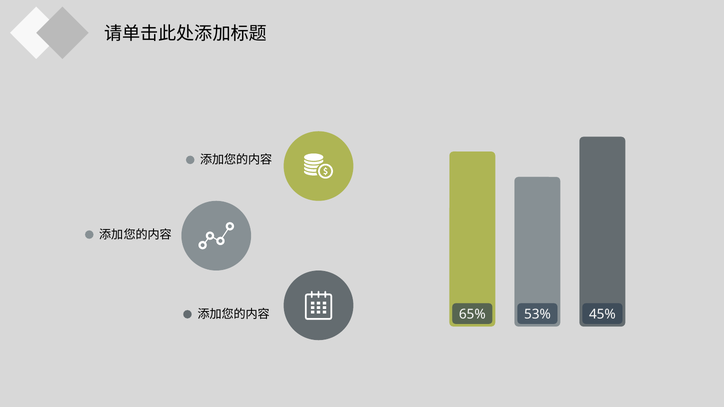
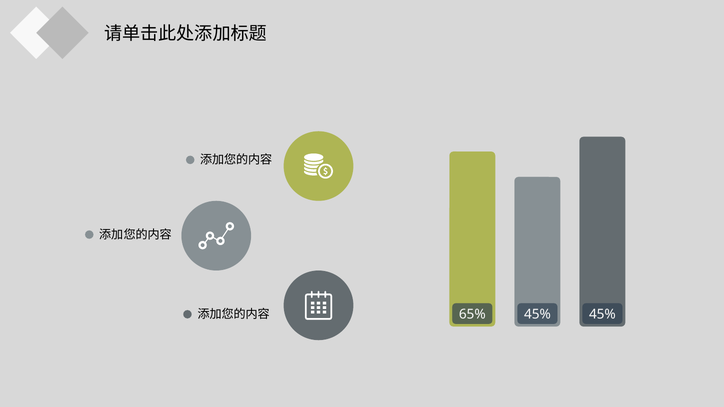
53% at (537, 315): 53% -> 45%
